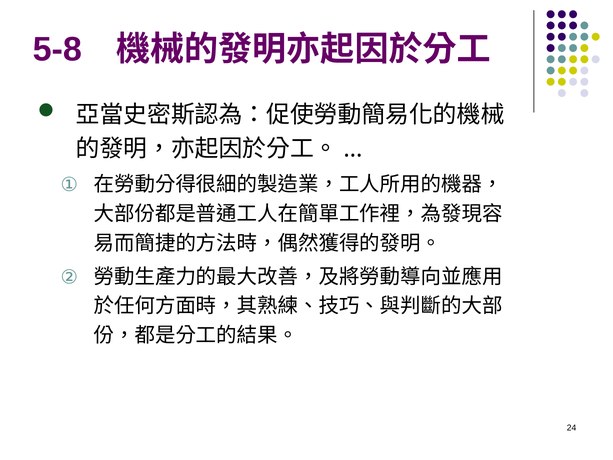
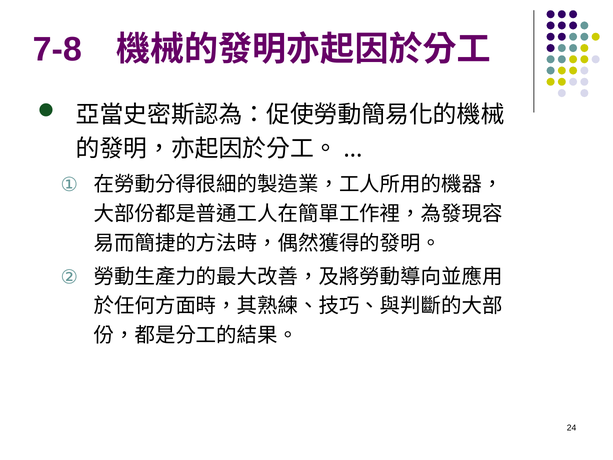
5-8: 5-8 -> 7-8
